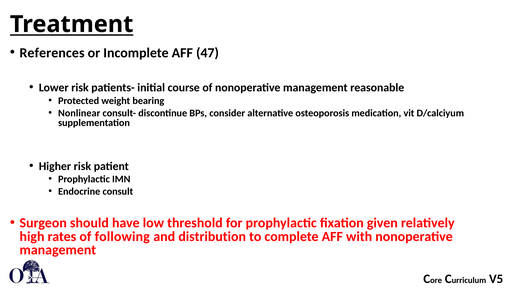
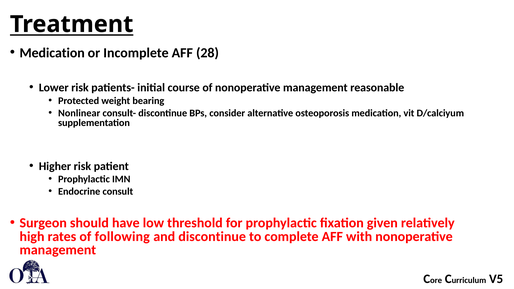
References at (52, 53): References -> Medication
47: 47 -> 28
and distribution: distribution -> discontinue
